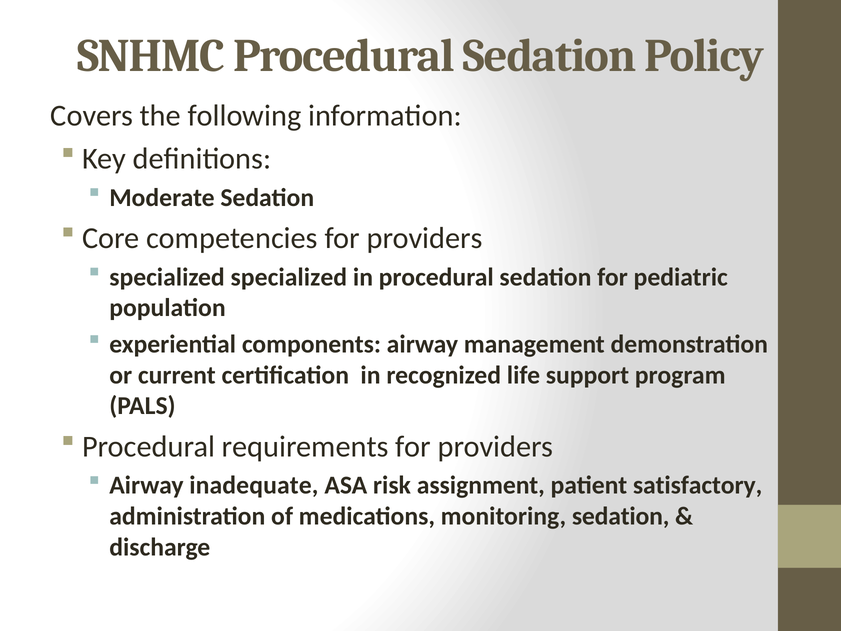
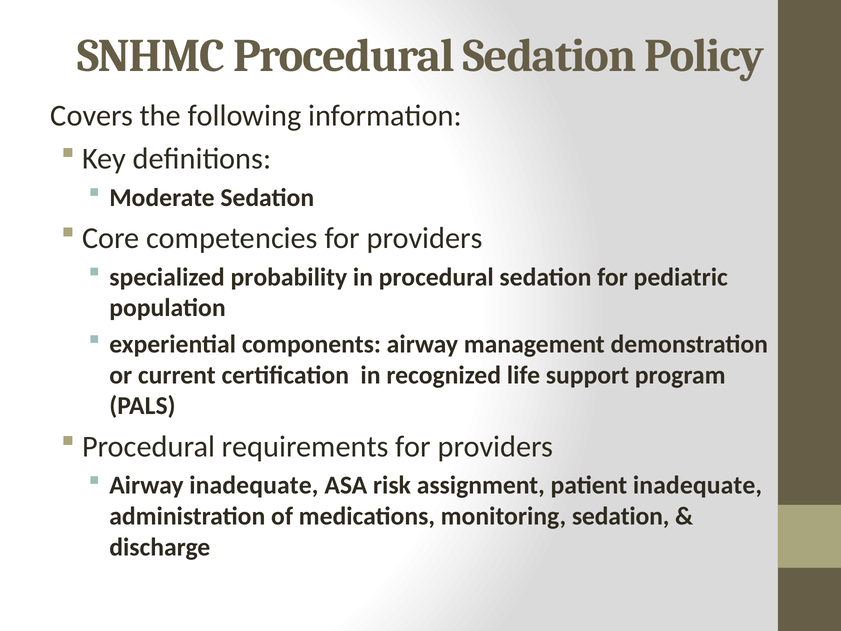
specialized specialized: specialized -> probability
patient satisfactory: satisfactory -> inadequate
